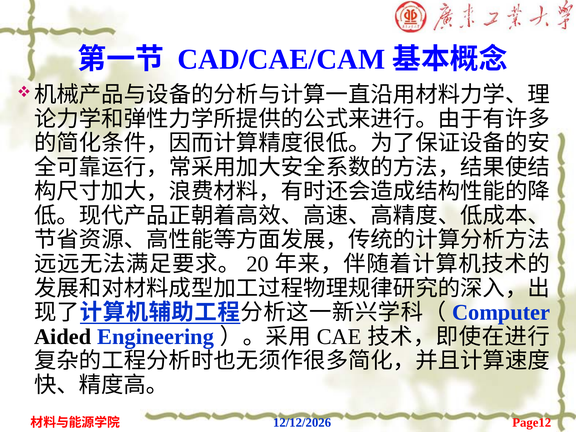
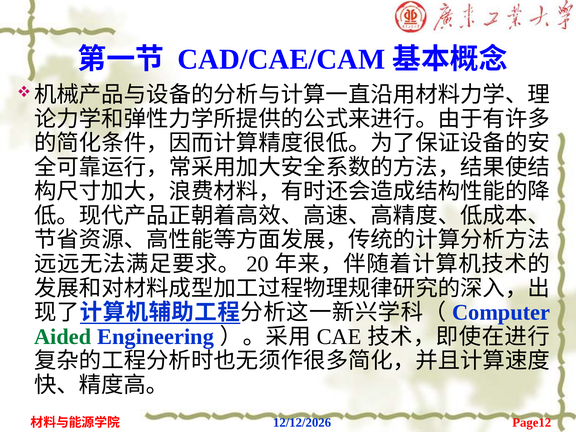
Aided colour: black -> green
